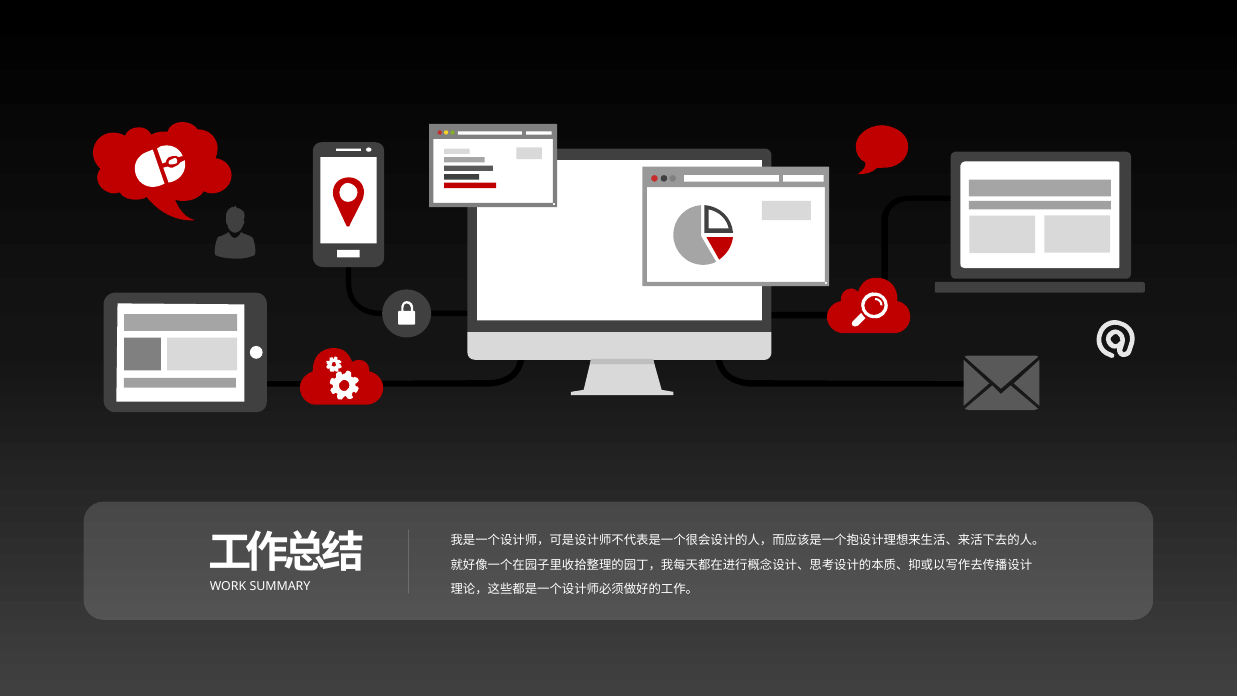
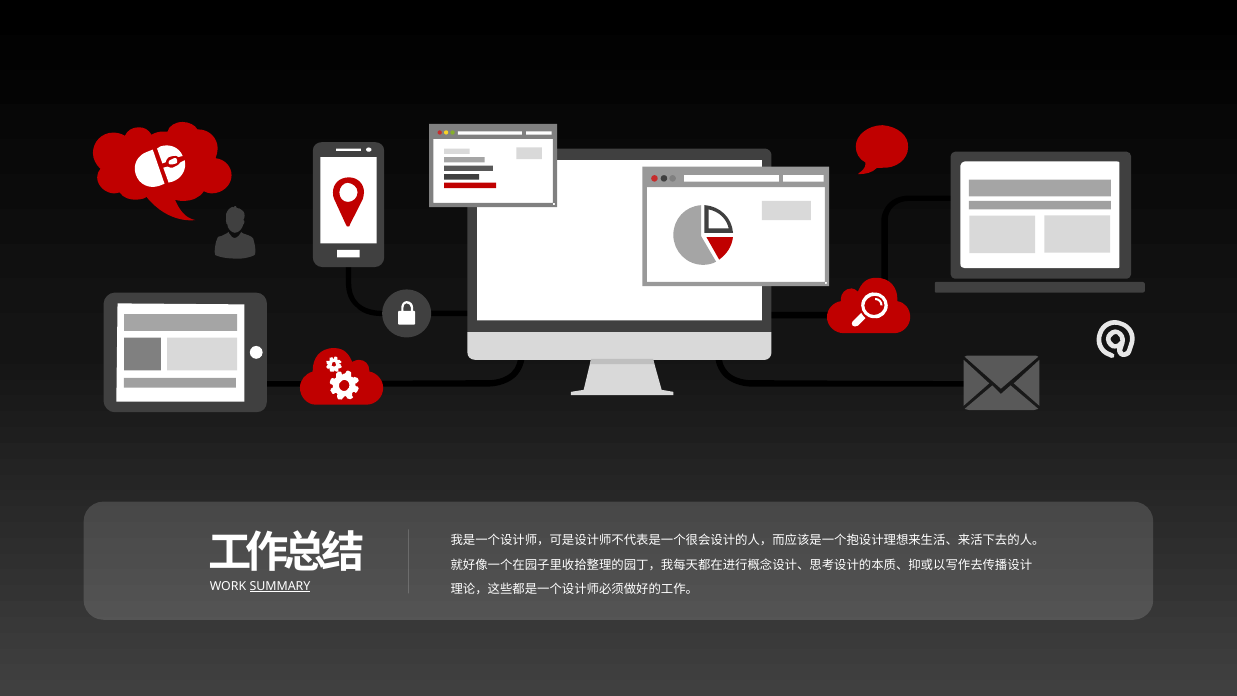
SUMMARY underline: none -> present
